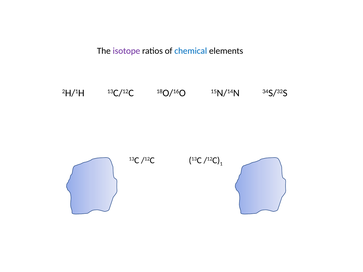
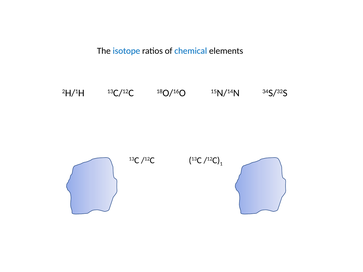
isotope colour: purple -> blue
